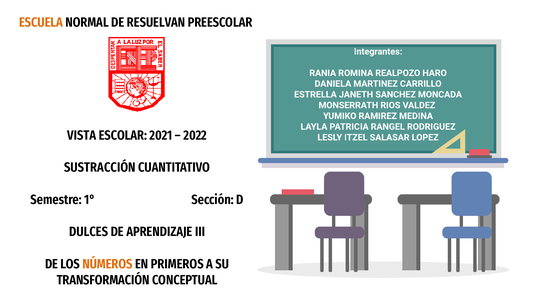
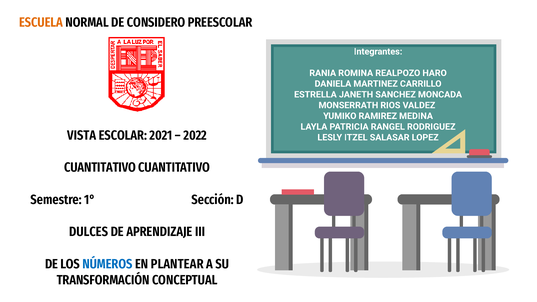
RESUELVAN: RESUELVAN -> CONSIDERO
SUSTRACCIÓN at (100, 167): SUSTRACCIÓN -> CUANTITATIVO
NÚMEROS colour: orange -> blue
PRIMEROS: PRIMEROS -> PLANTEAR
